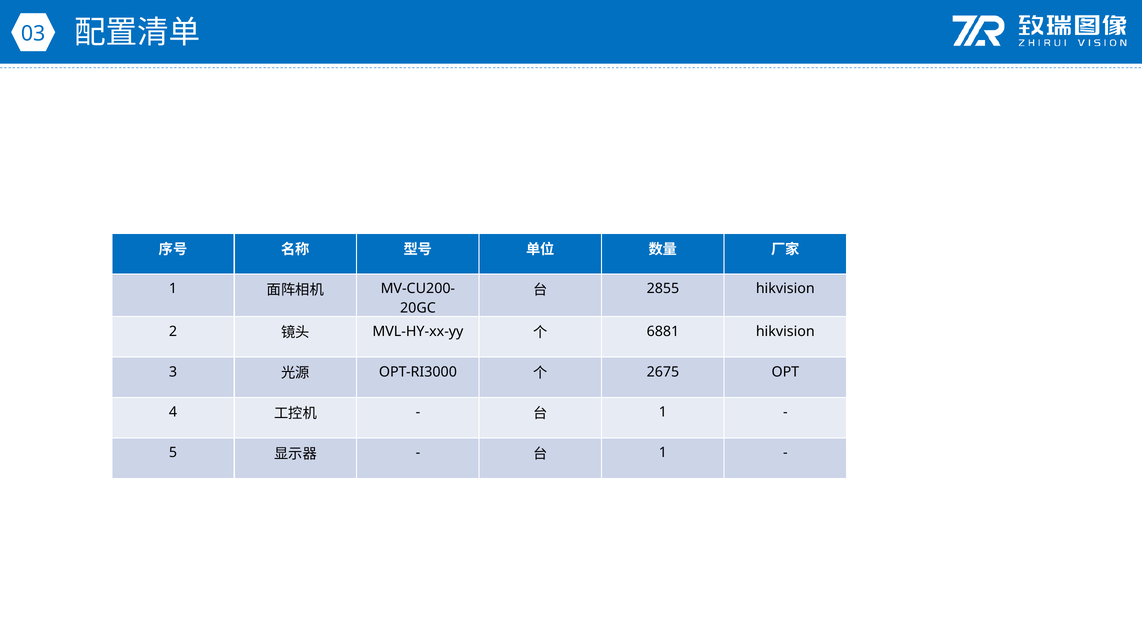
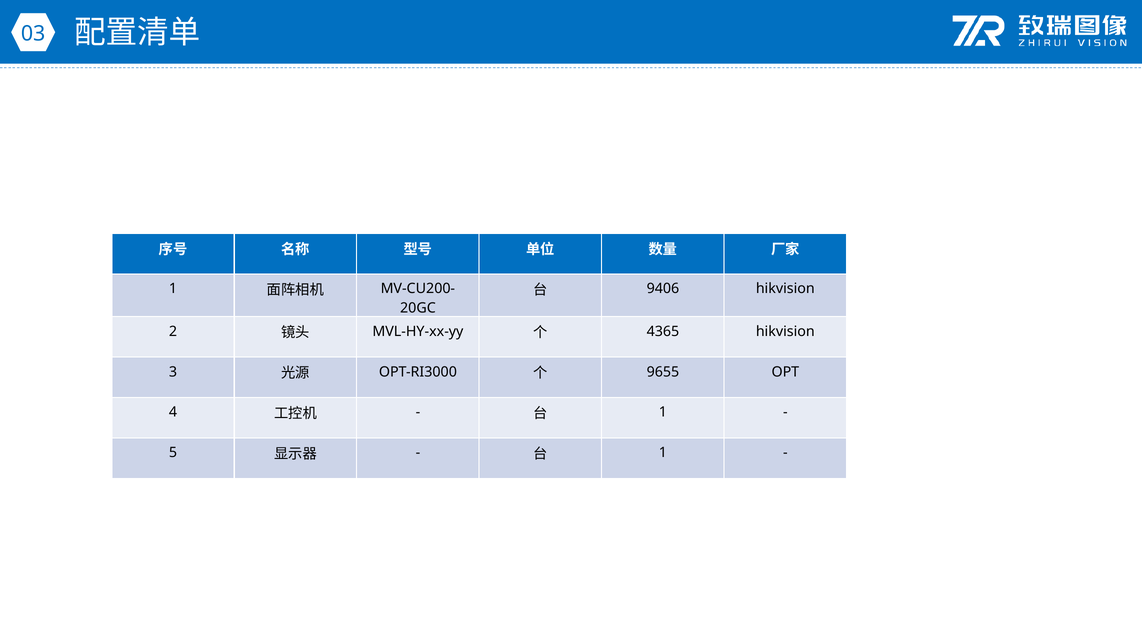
2855: 2855 -> 9406
6881: 6881 -> 4365
2675: 2675 -> 9655
